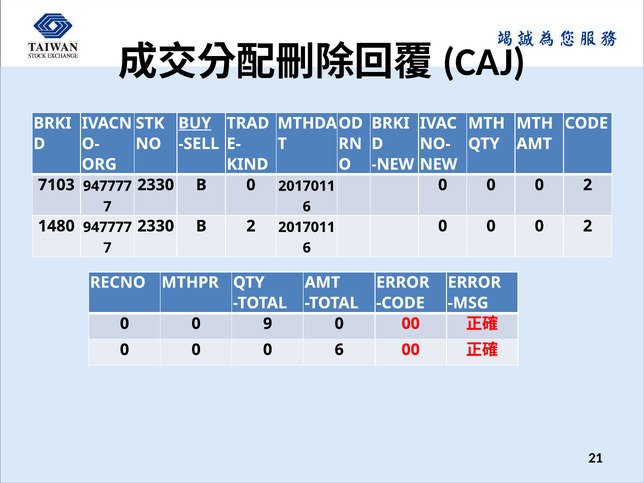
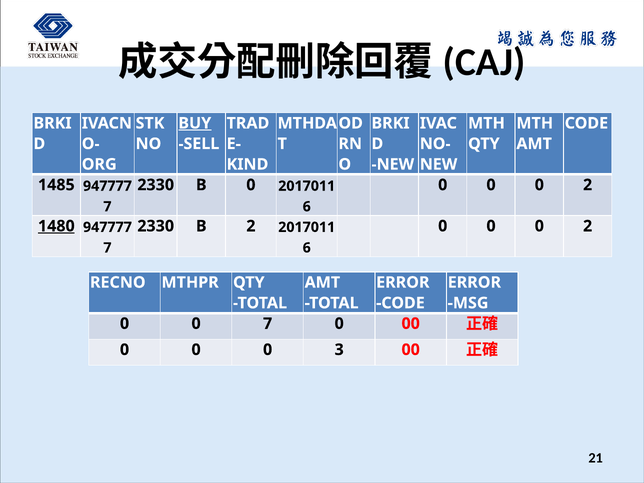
7103: 7103 -> 1485
1480 underline: none -> present
0 9: 9 -> 7
0 6: 6 -> 3
